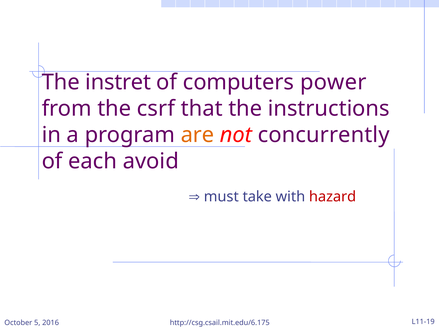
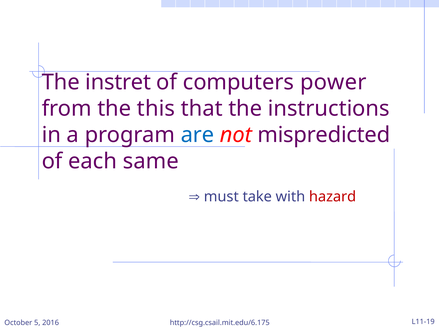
csrf: csrf -> this
are colour: orange -> blue
concurrently: concurrently -> mispredicted
avoid: avoid -> same
